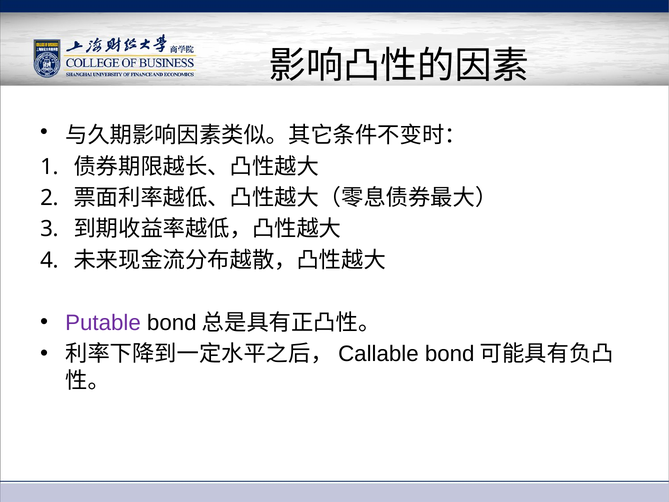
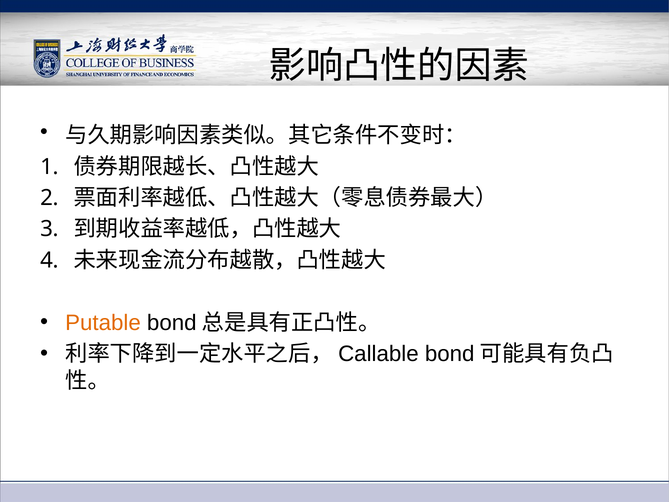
Putable colour: purple -> orange
